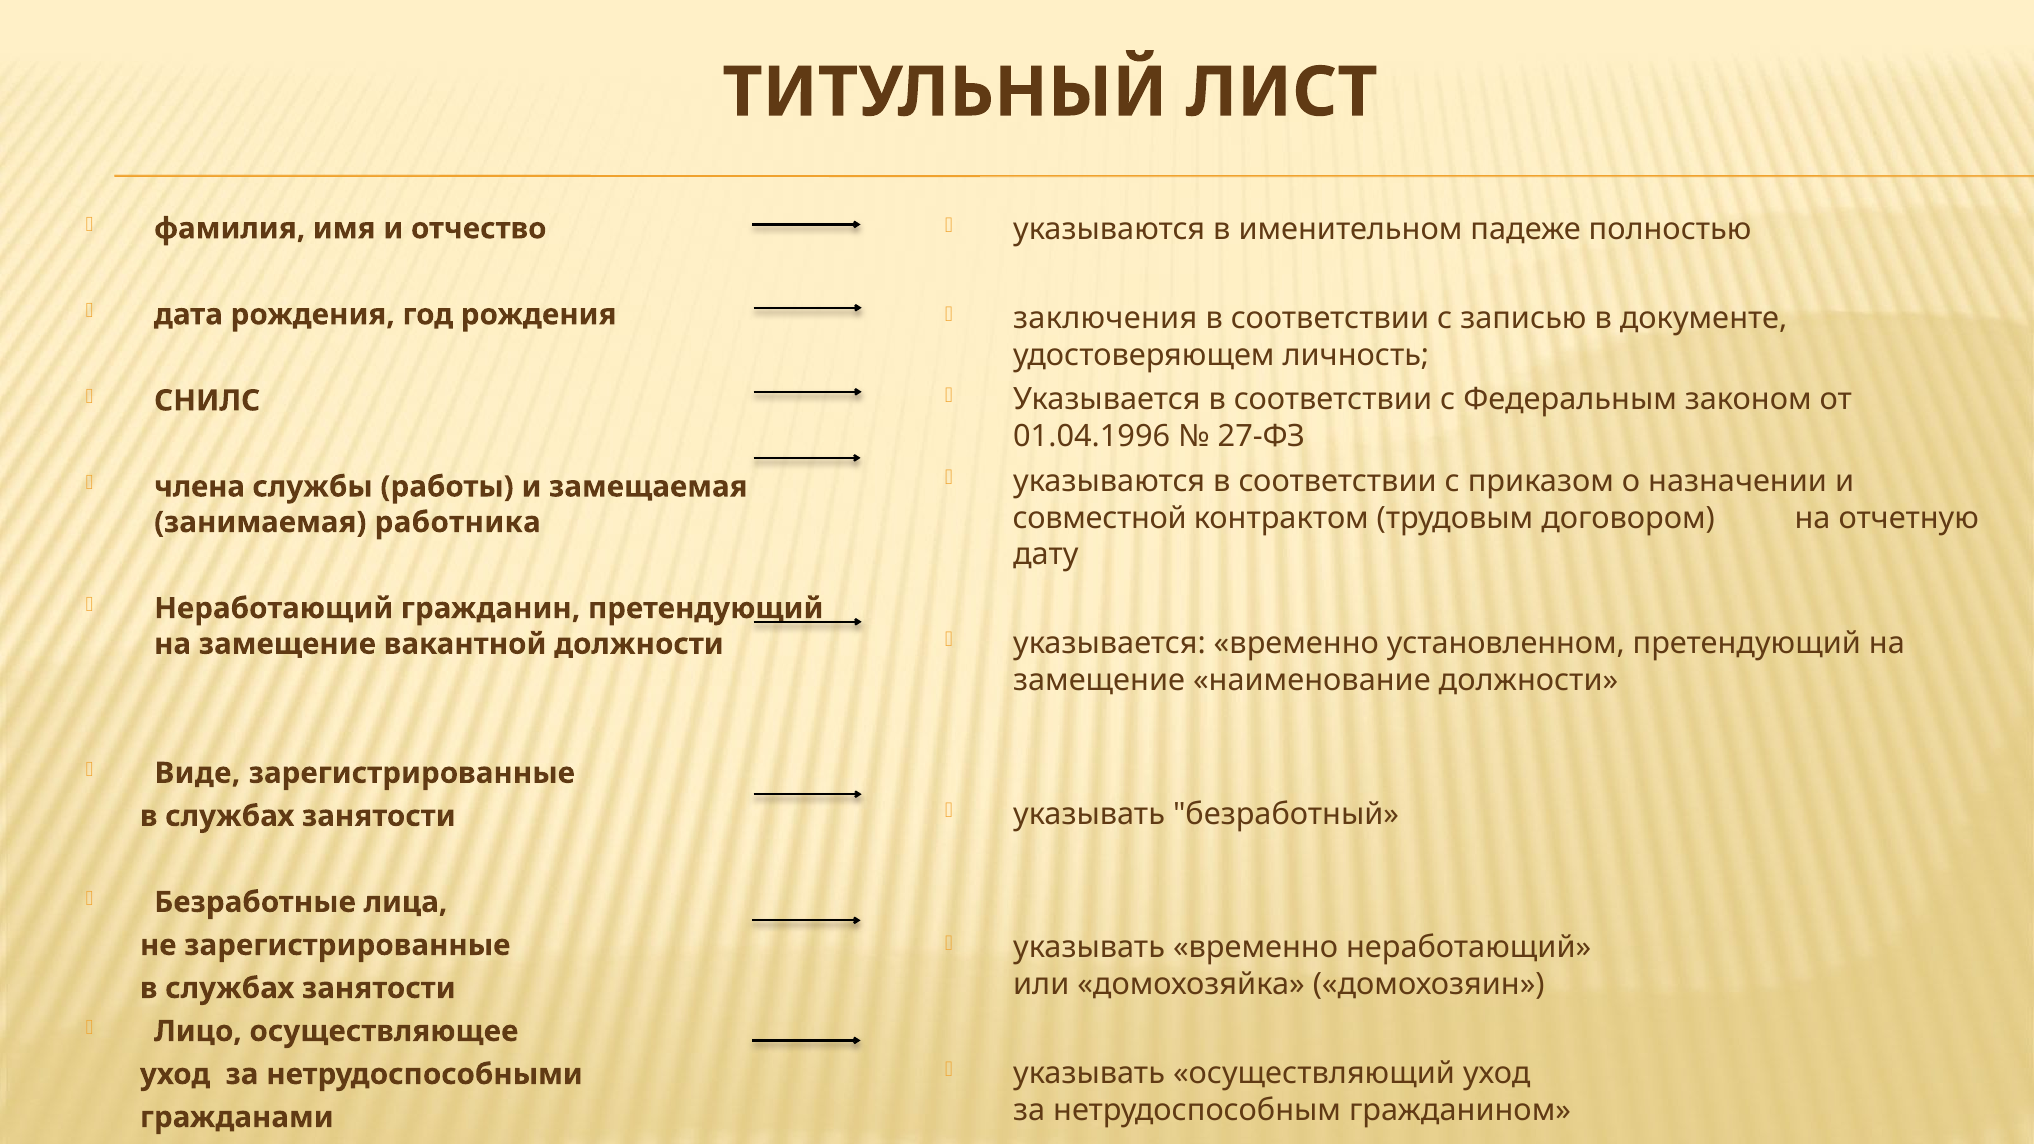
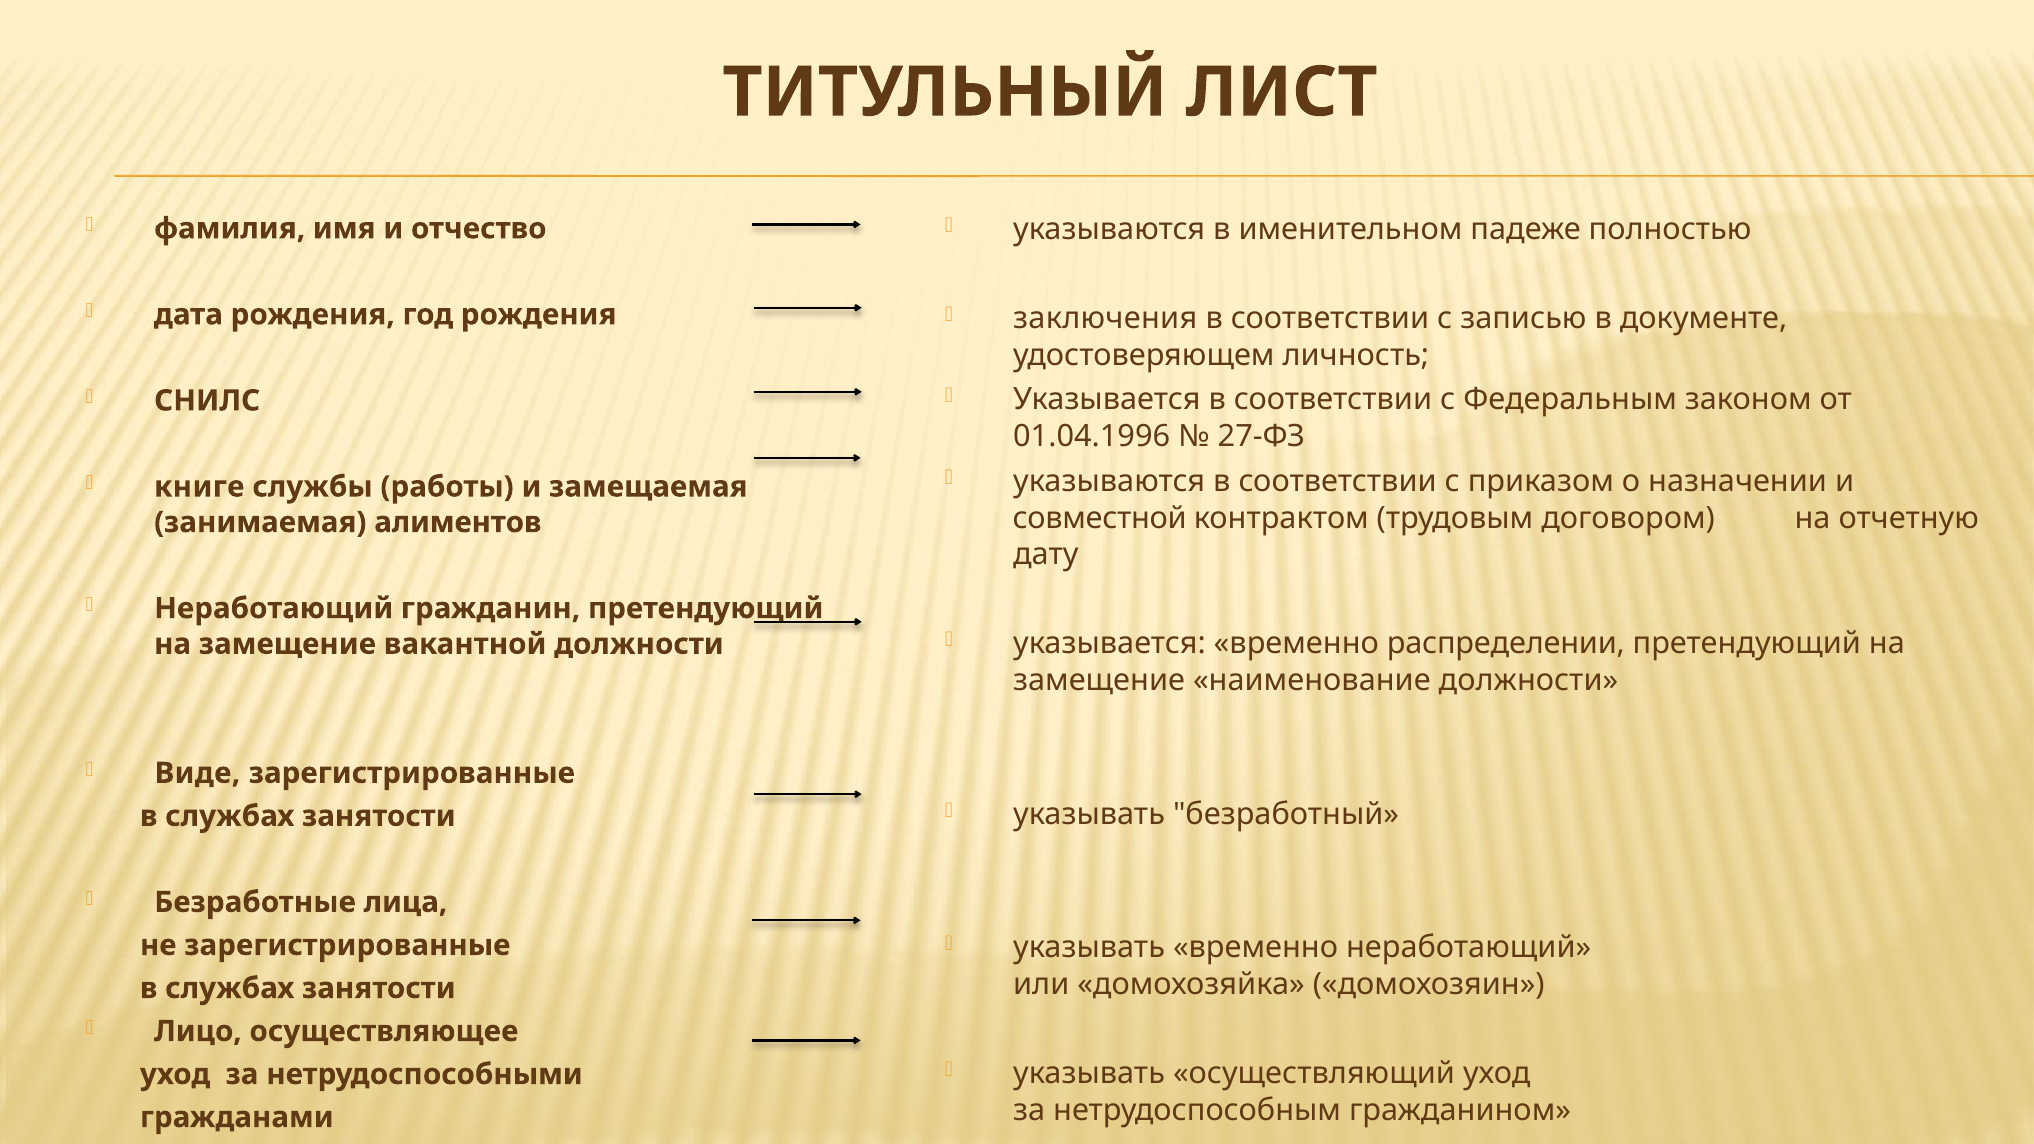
члена: члена -> книге
работника: работника -> алиментов
установленном: установленном -> распределении
